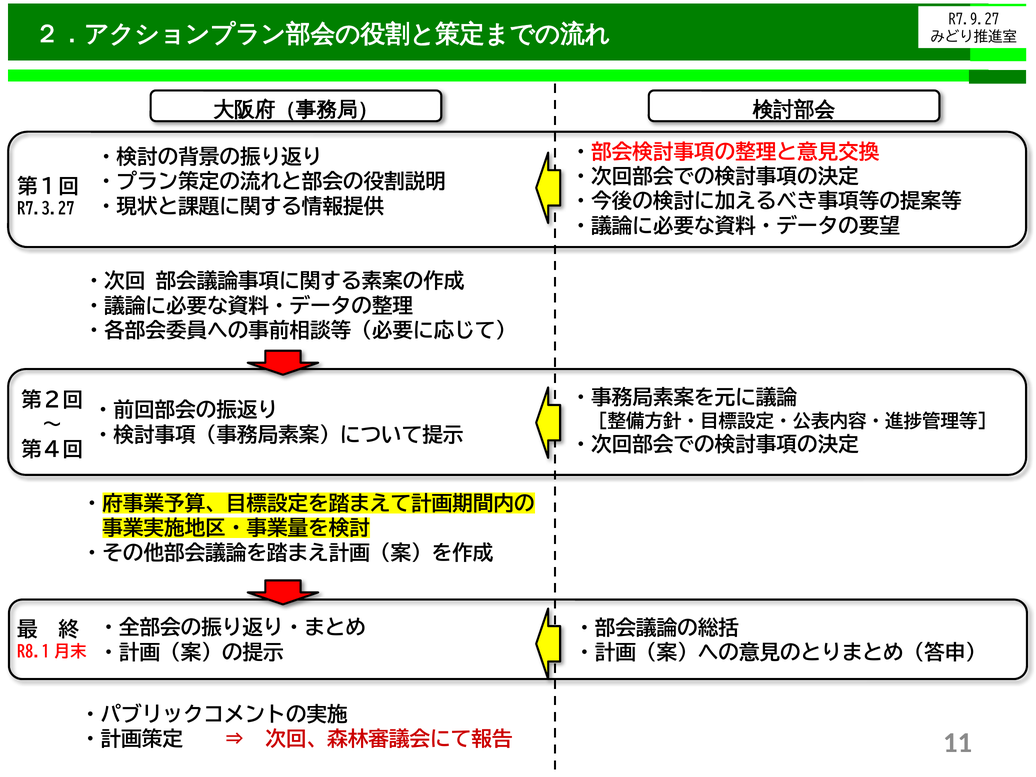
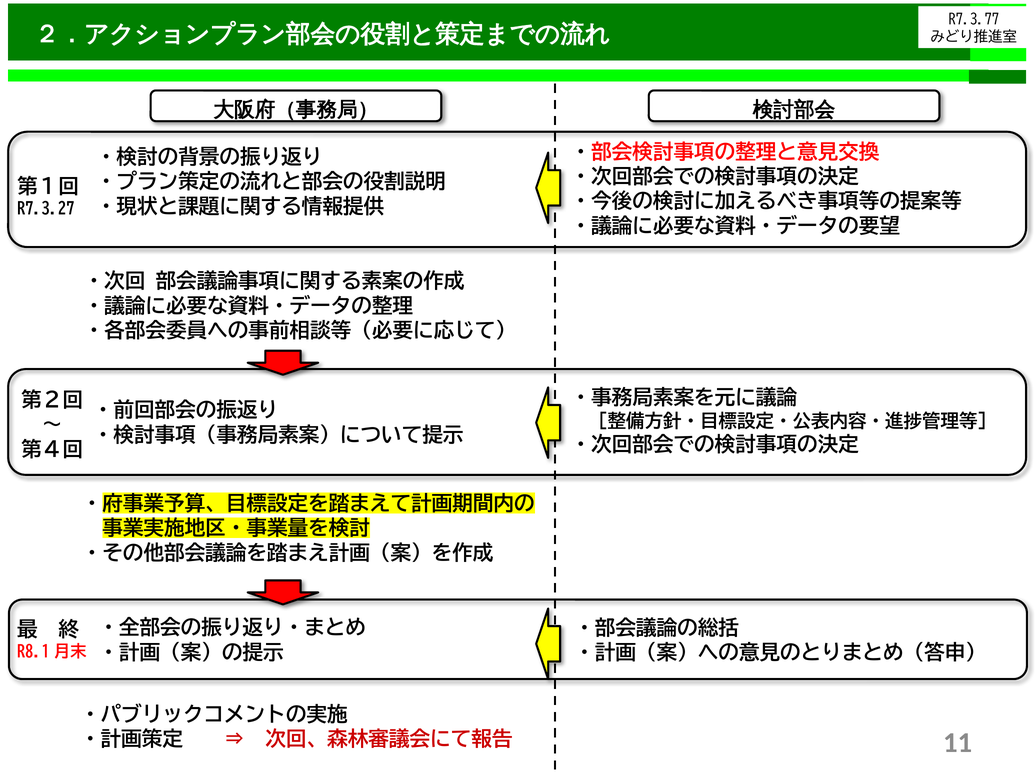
R7.9.27: R7.9.27 -> R7.3.77
